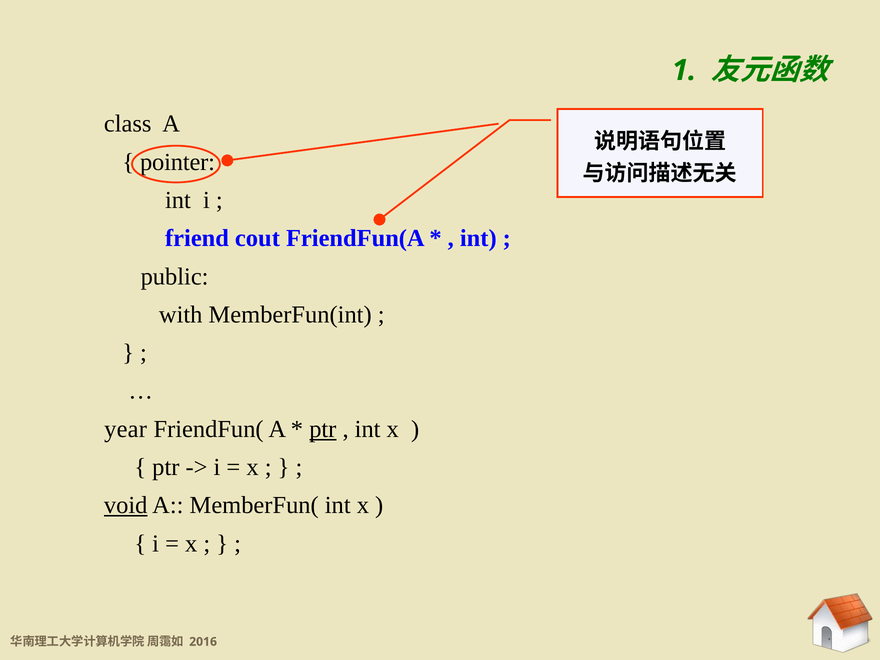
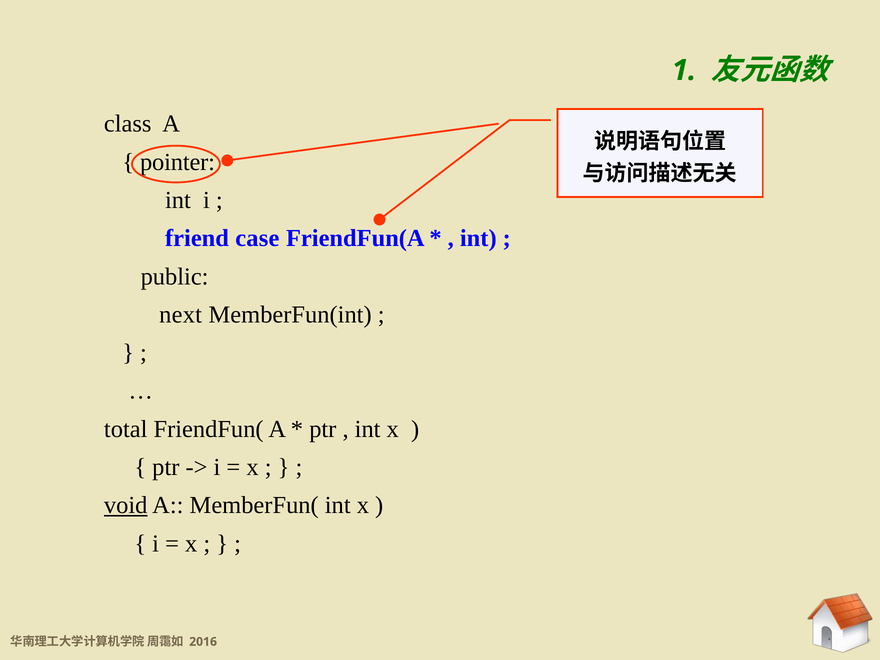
cout: cout -> case
with: with -> next
year: year -> total
ptr at (323, 429) underline: present -> none
